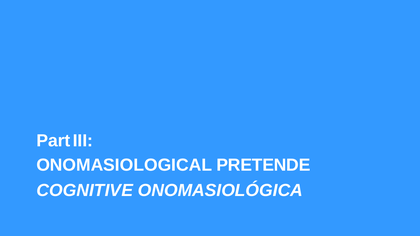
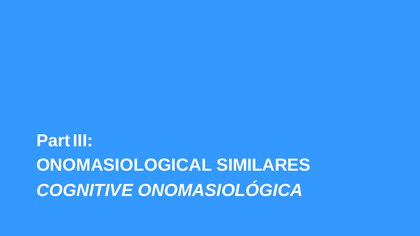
PRETENDE: PRETENDE -> SIMILARES
